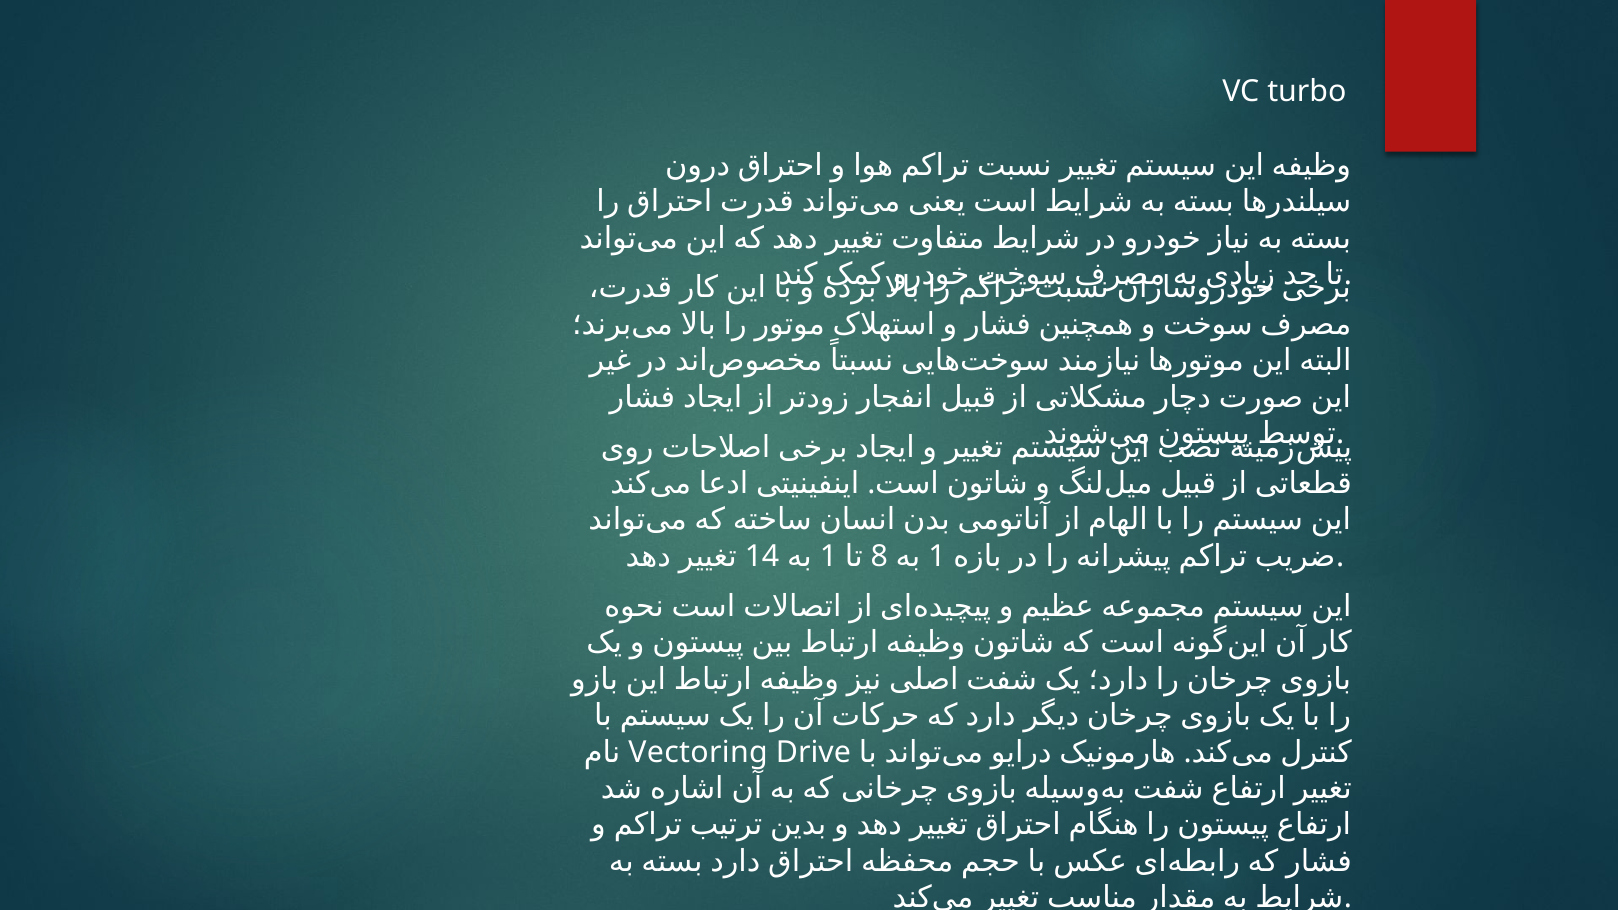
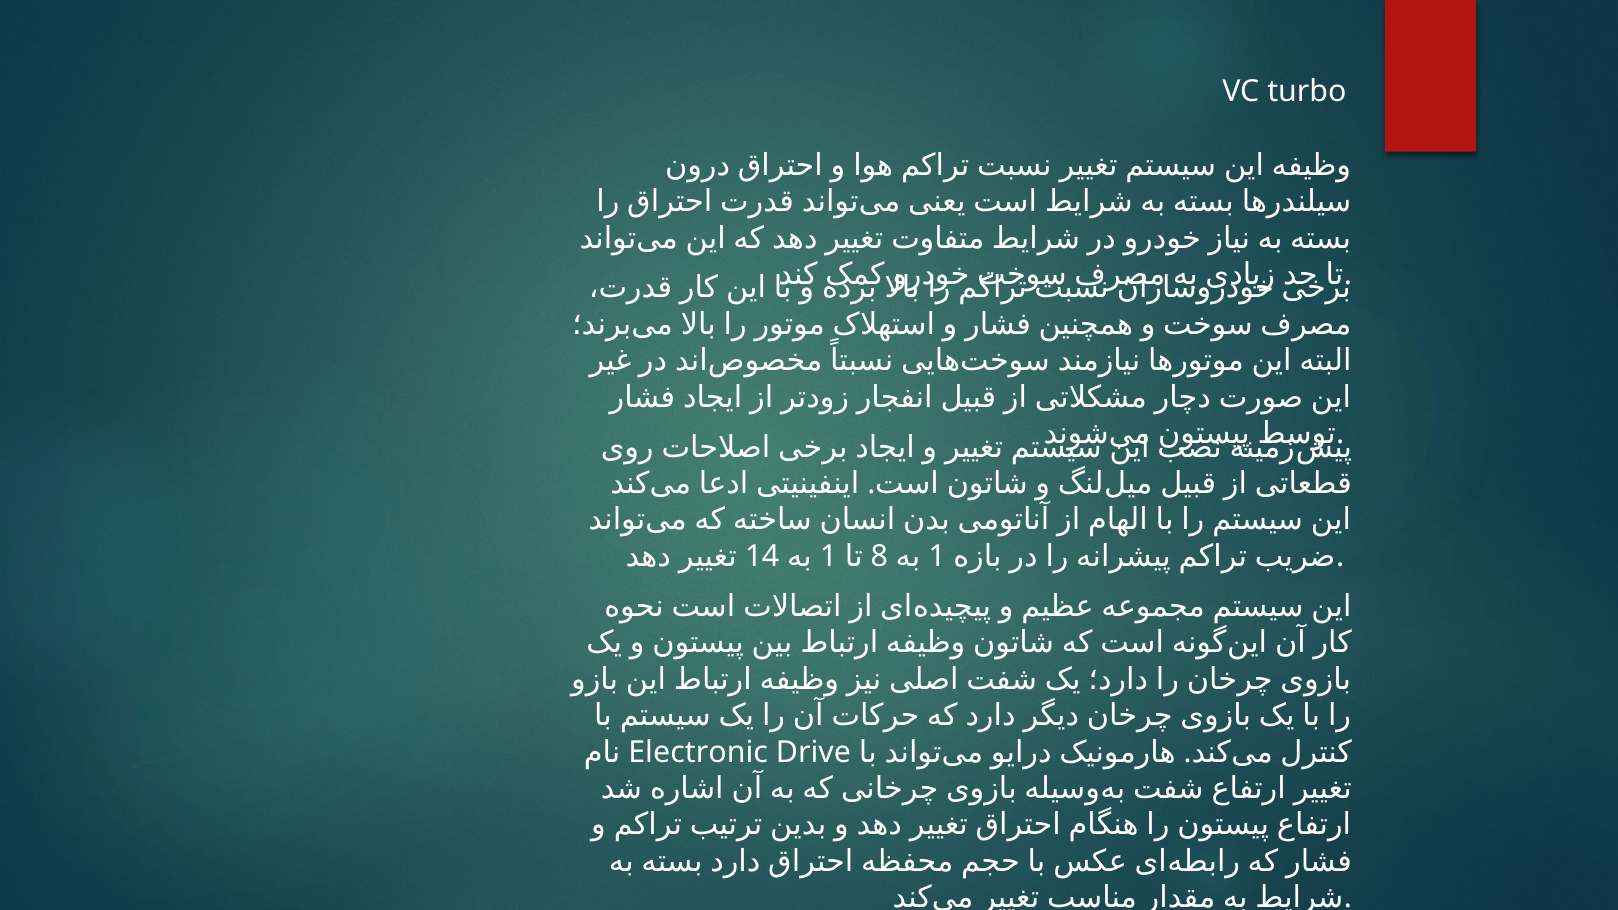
Vectoring: Vectoring -> Electronic
